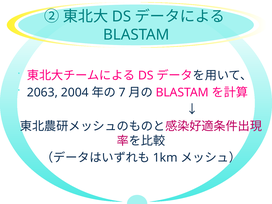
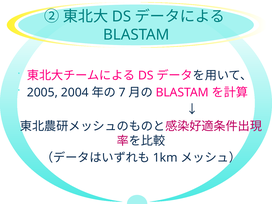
2063: 2063 -> 2005
